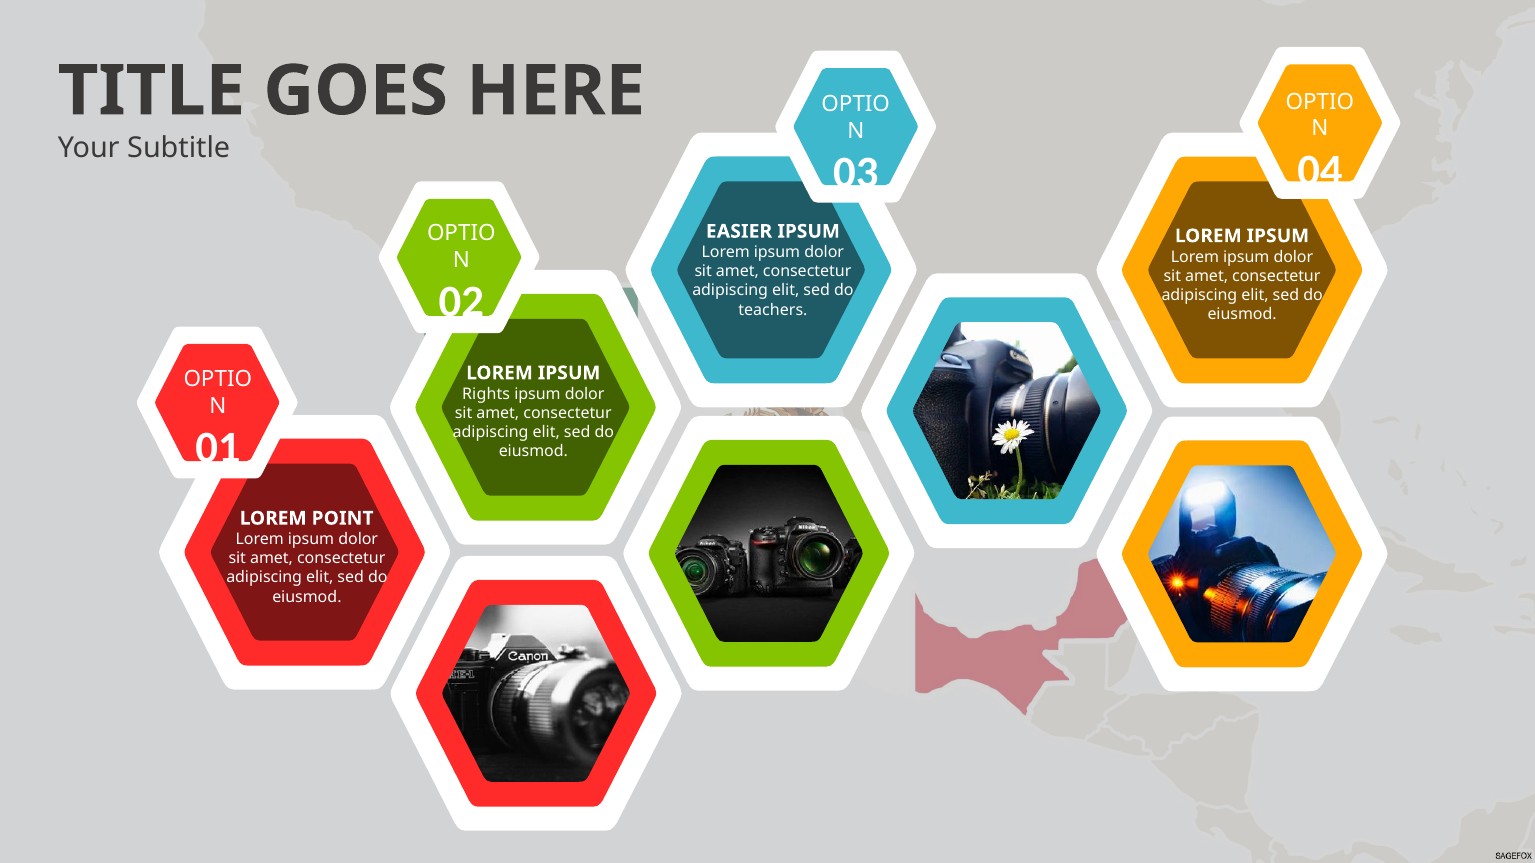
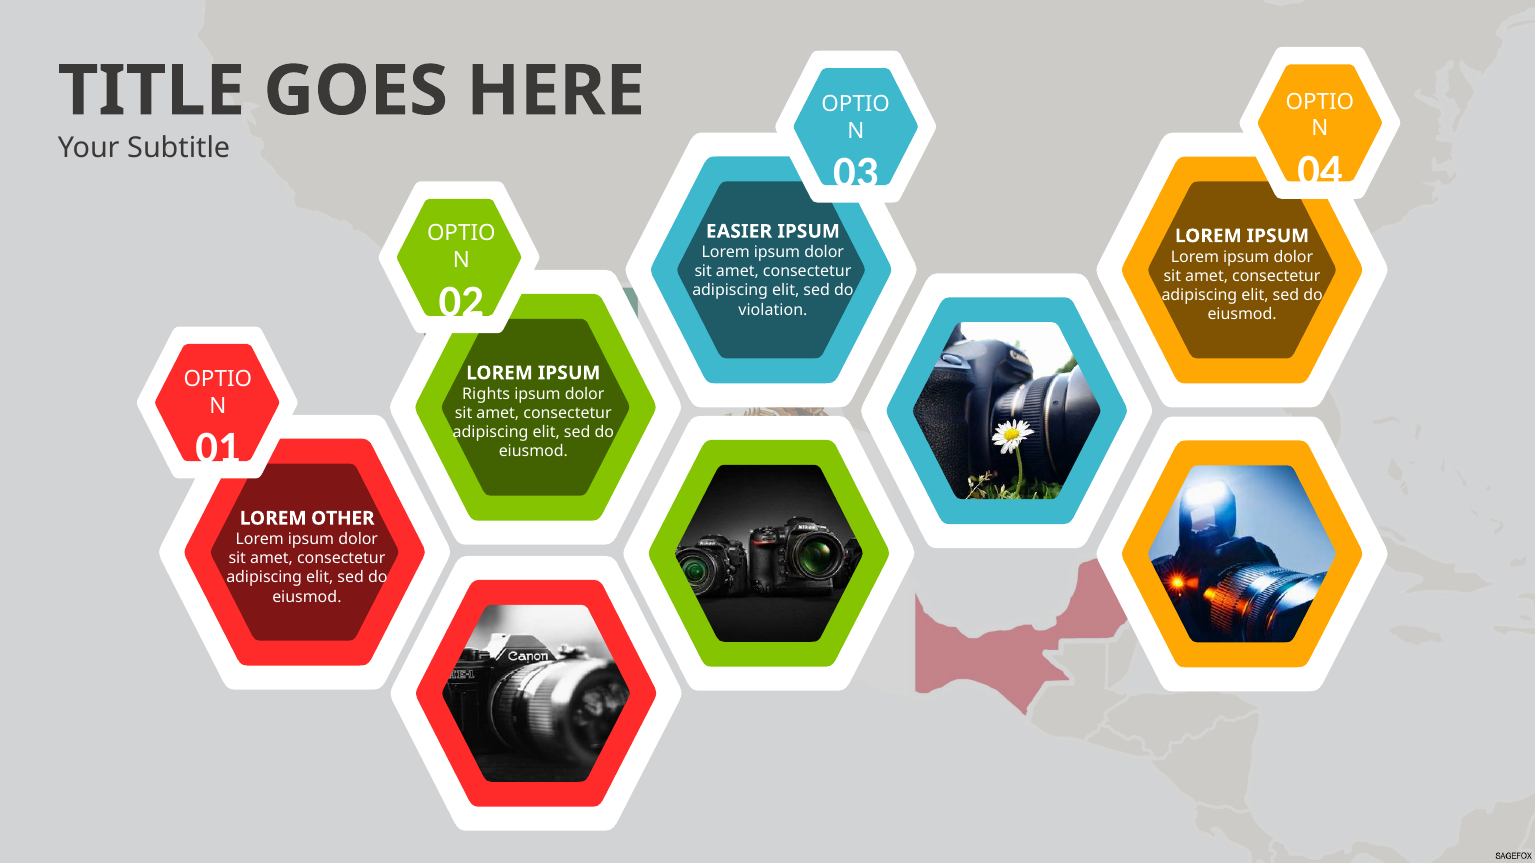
teachers: teachers -> violation
POINT: POINT -> OTHER
